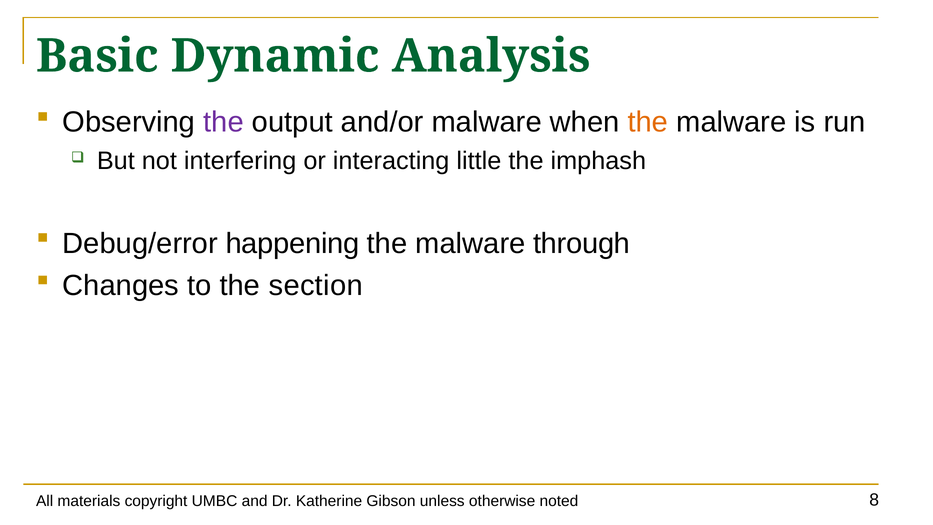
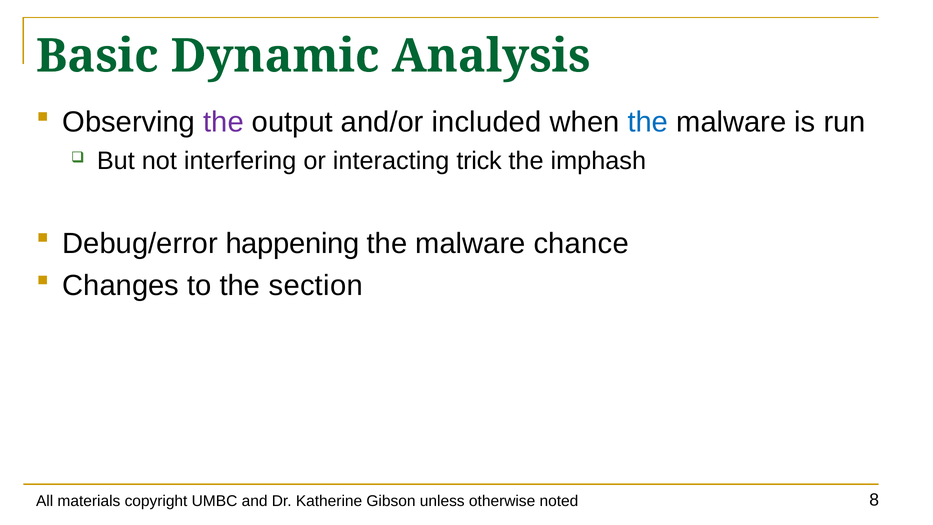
and/or malware: malware -> included
the at (648, 122) colour: orange -> blue
little: little -> trick
through: through -> chance
